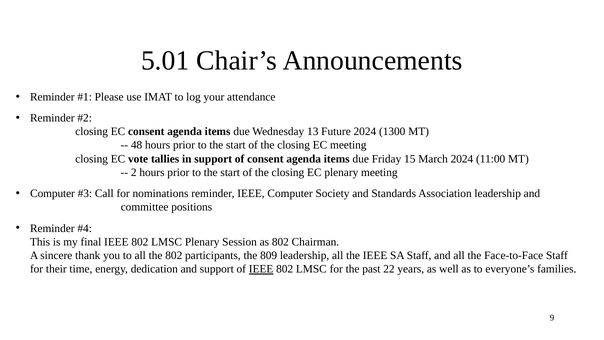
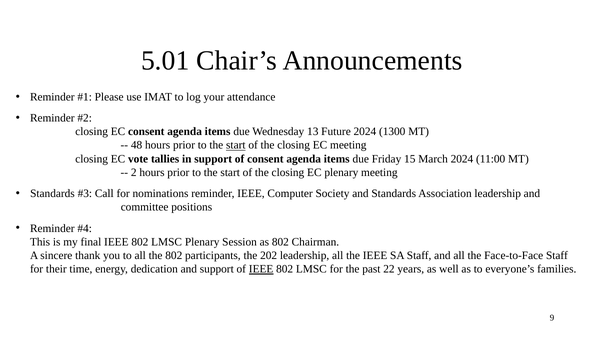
start at (236, 145) underline: none -> present
Computer at (53, 193): Computer -> Standards
809: 809 -> 202
